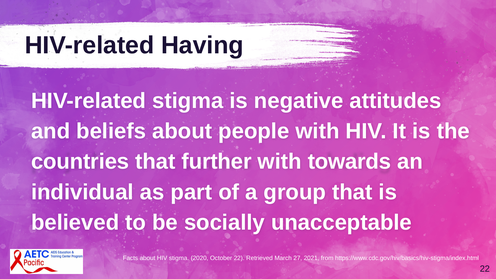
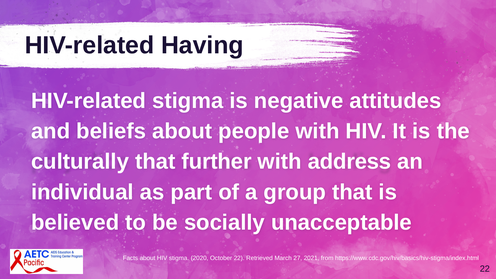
countries: countries -> culturally
towards: towards -> address
